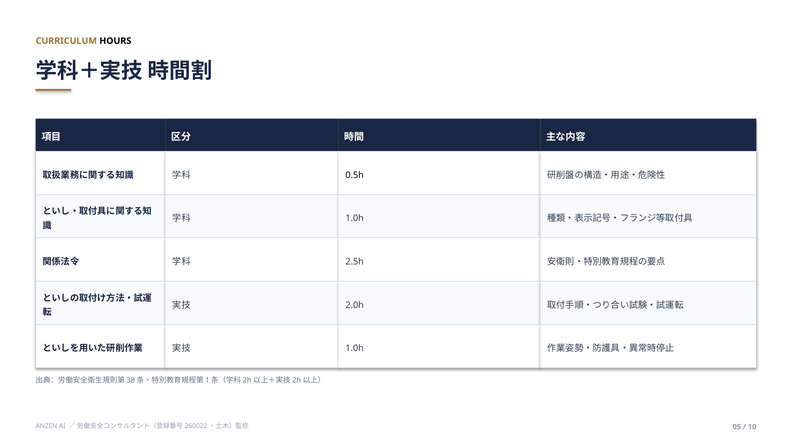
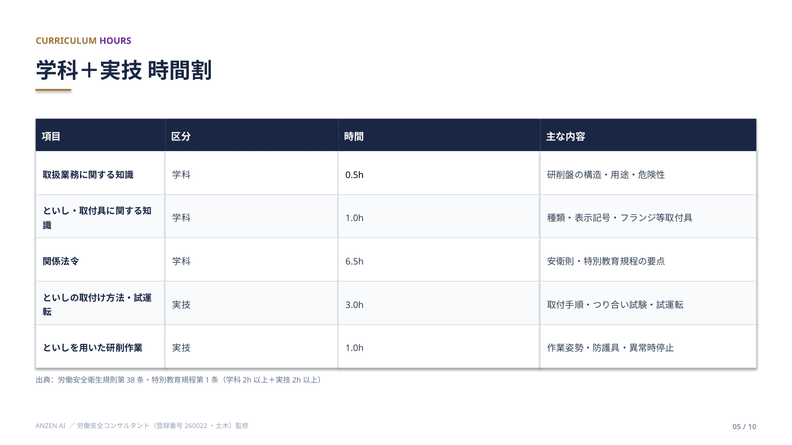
HOURS colour: black -> purple
2.5h: 2.5h -> 6.5h
2.0h: 2.0h -> 3.0h
